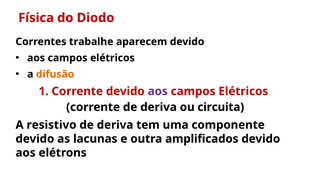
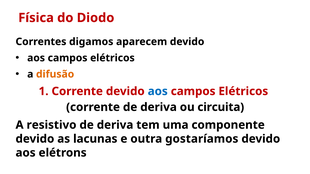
trabalhe: trabalhe -> digamos
aos at (158, 91) colour: purple -> blue
amplificados: amplificados -> gostaríamos
